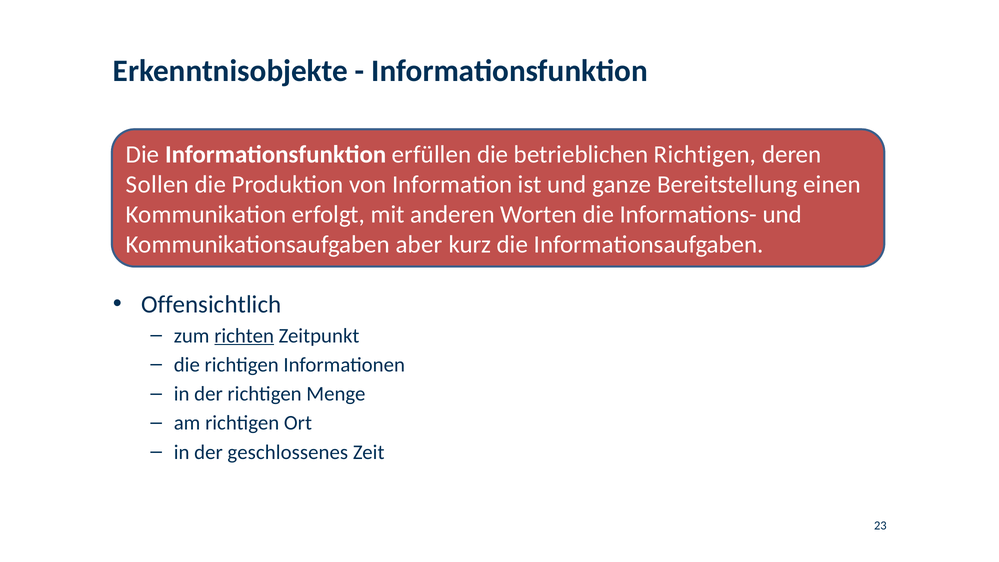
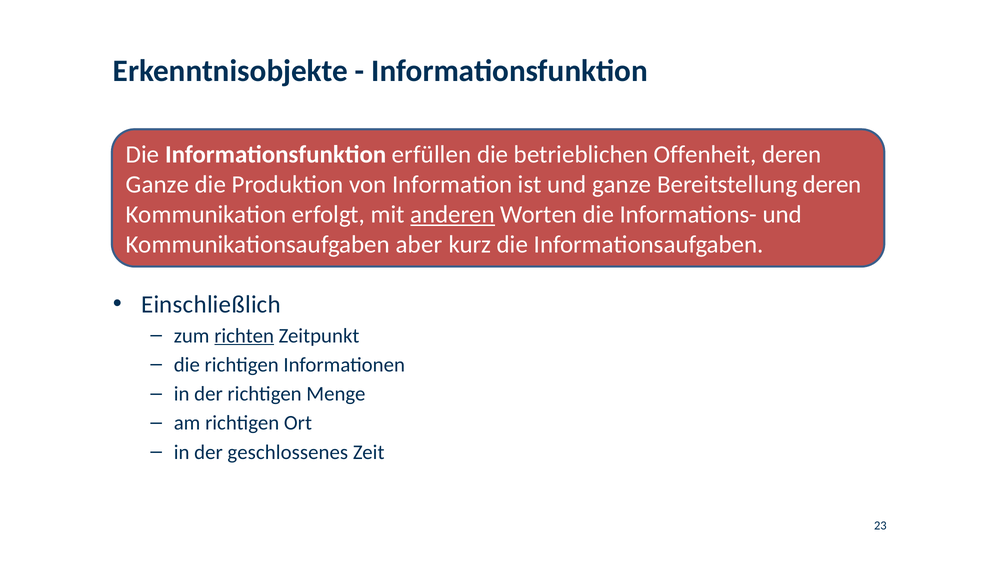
betrieblichen Richtigen: Richtigen -> Offenheit
Sollen at (157, 185): Sollen -> Ganze
Bereitstellung einen: einen -> deren
anderen underline: none -> present
Offensichtlich: Offensichtlich -> Einschließlich
